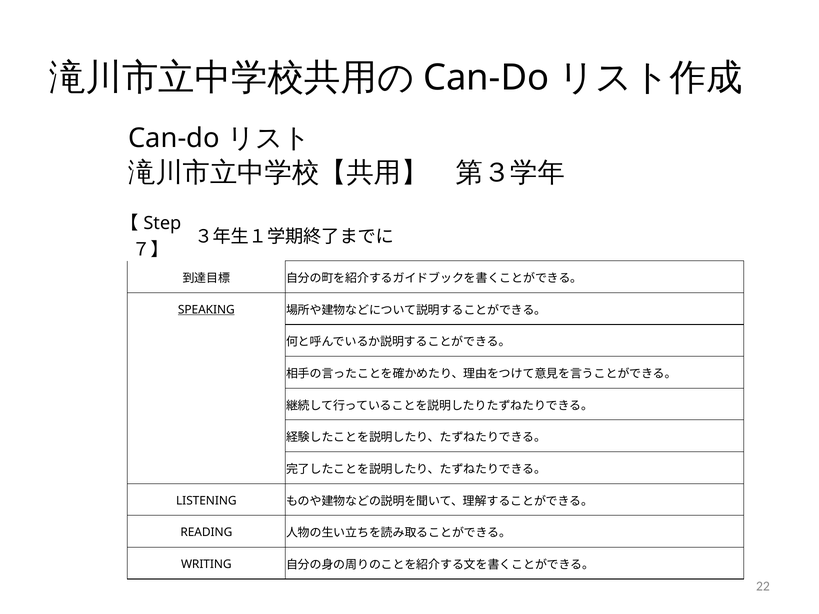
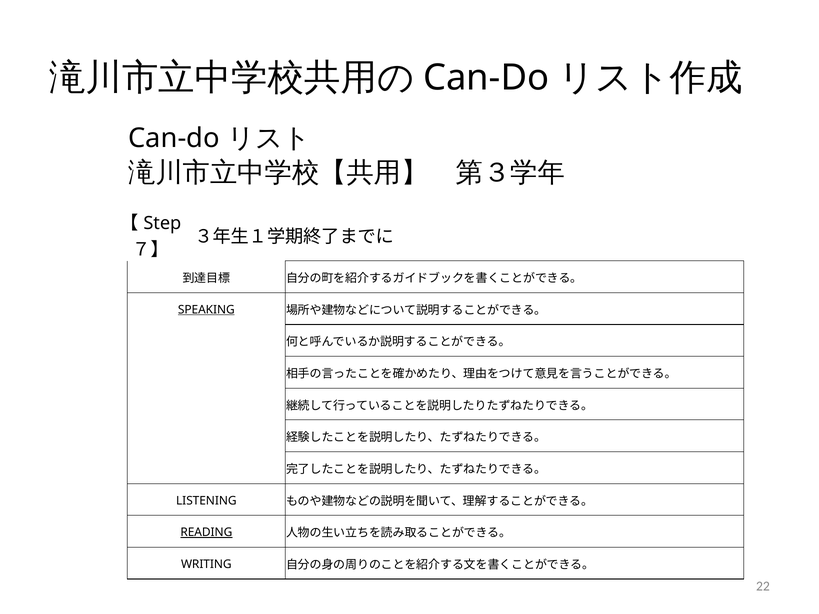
READING underline: none -> present
